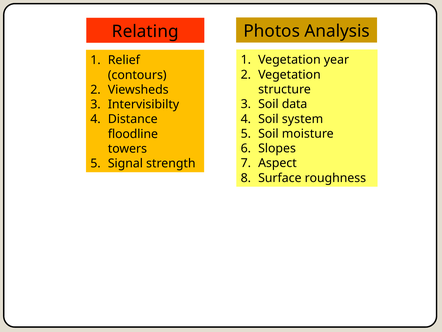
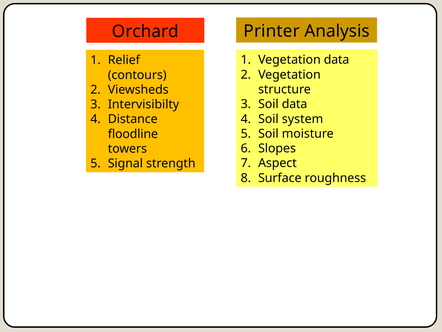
Photos: Photos -> Printer
Relating: Relating -> Orchard
Vegetation year: year -> data
